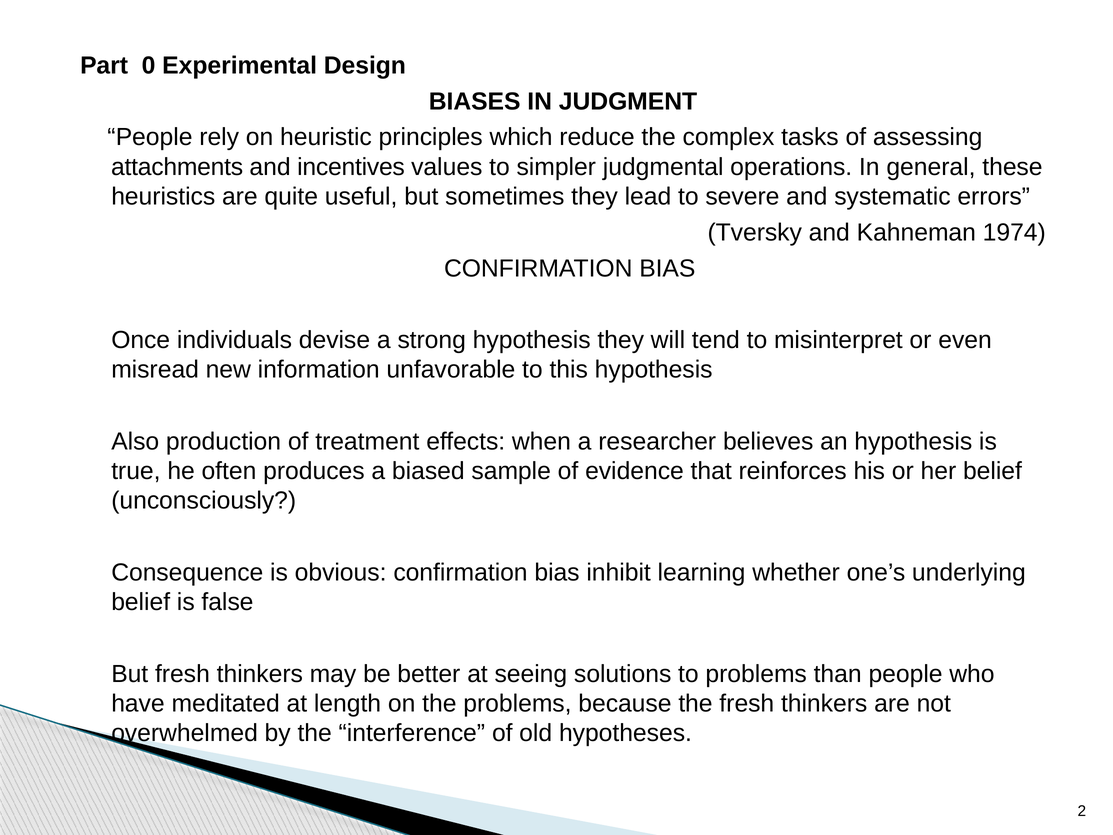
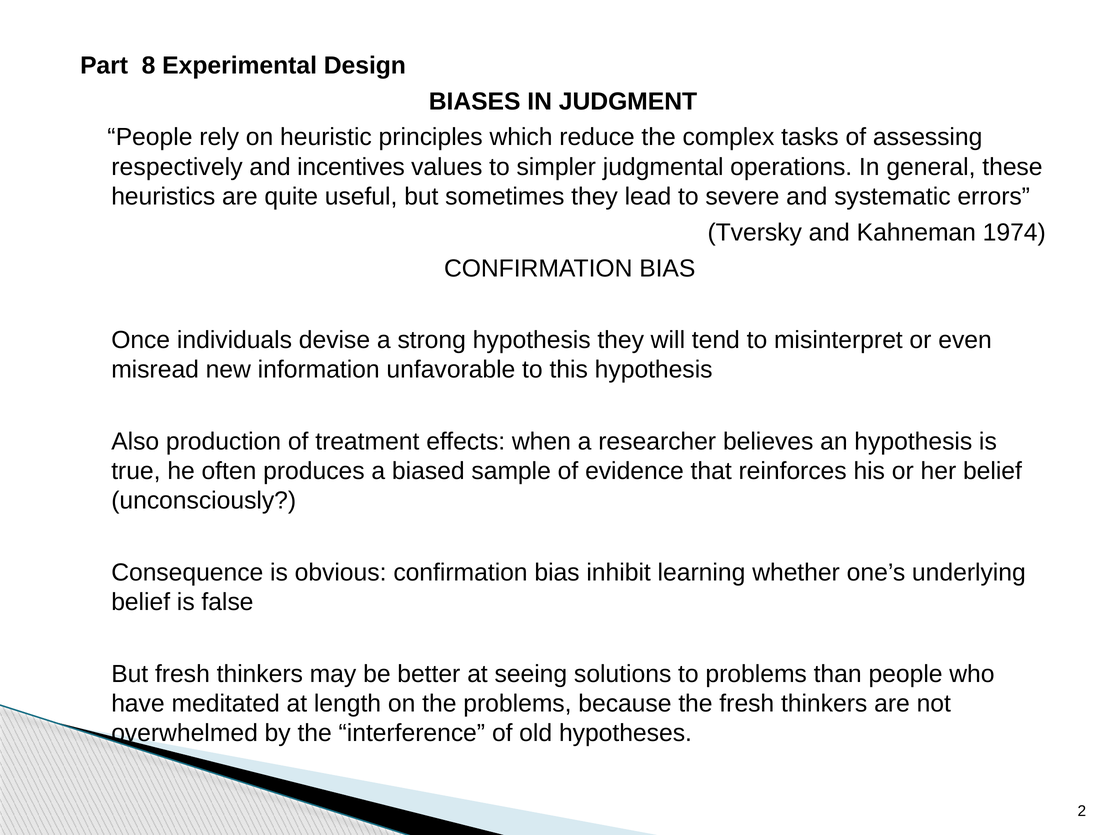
0: 0 -> 8
attachments: attachments -> respectively
